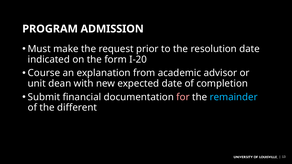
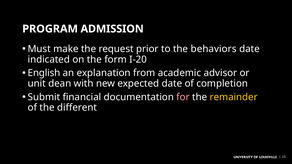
resolution: resolution -> behaviors
Course: Course -> English
remainder colour: light blue -> yellow
